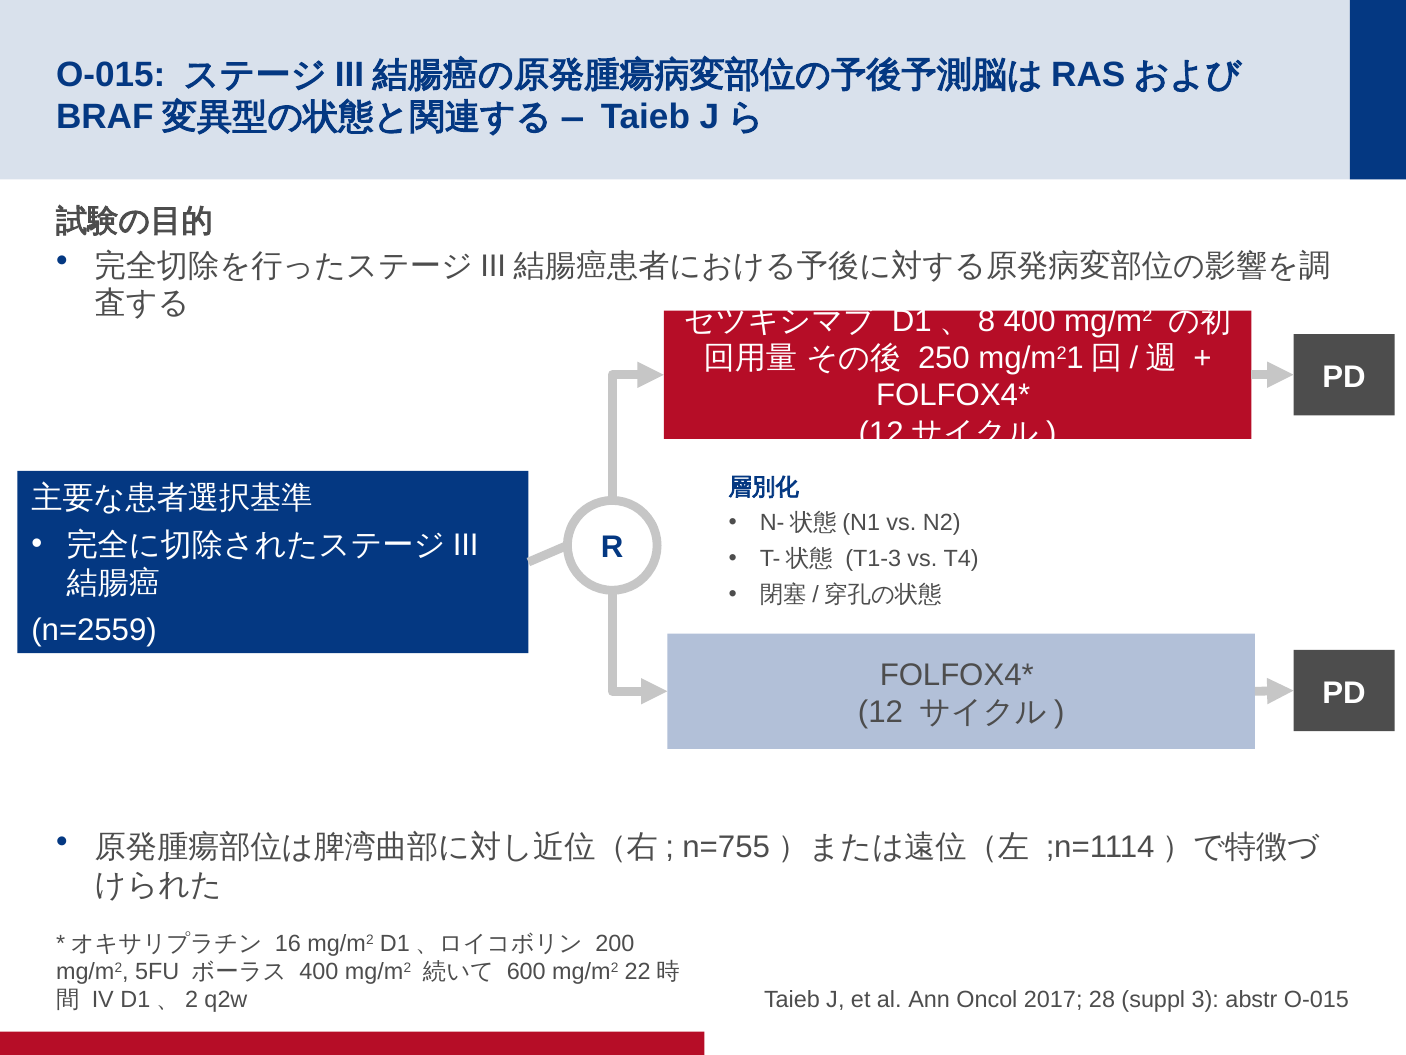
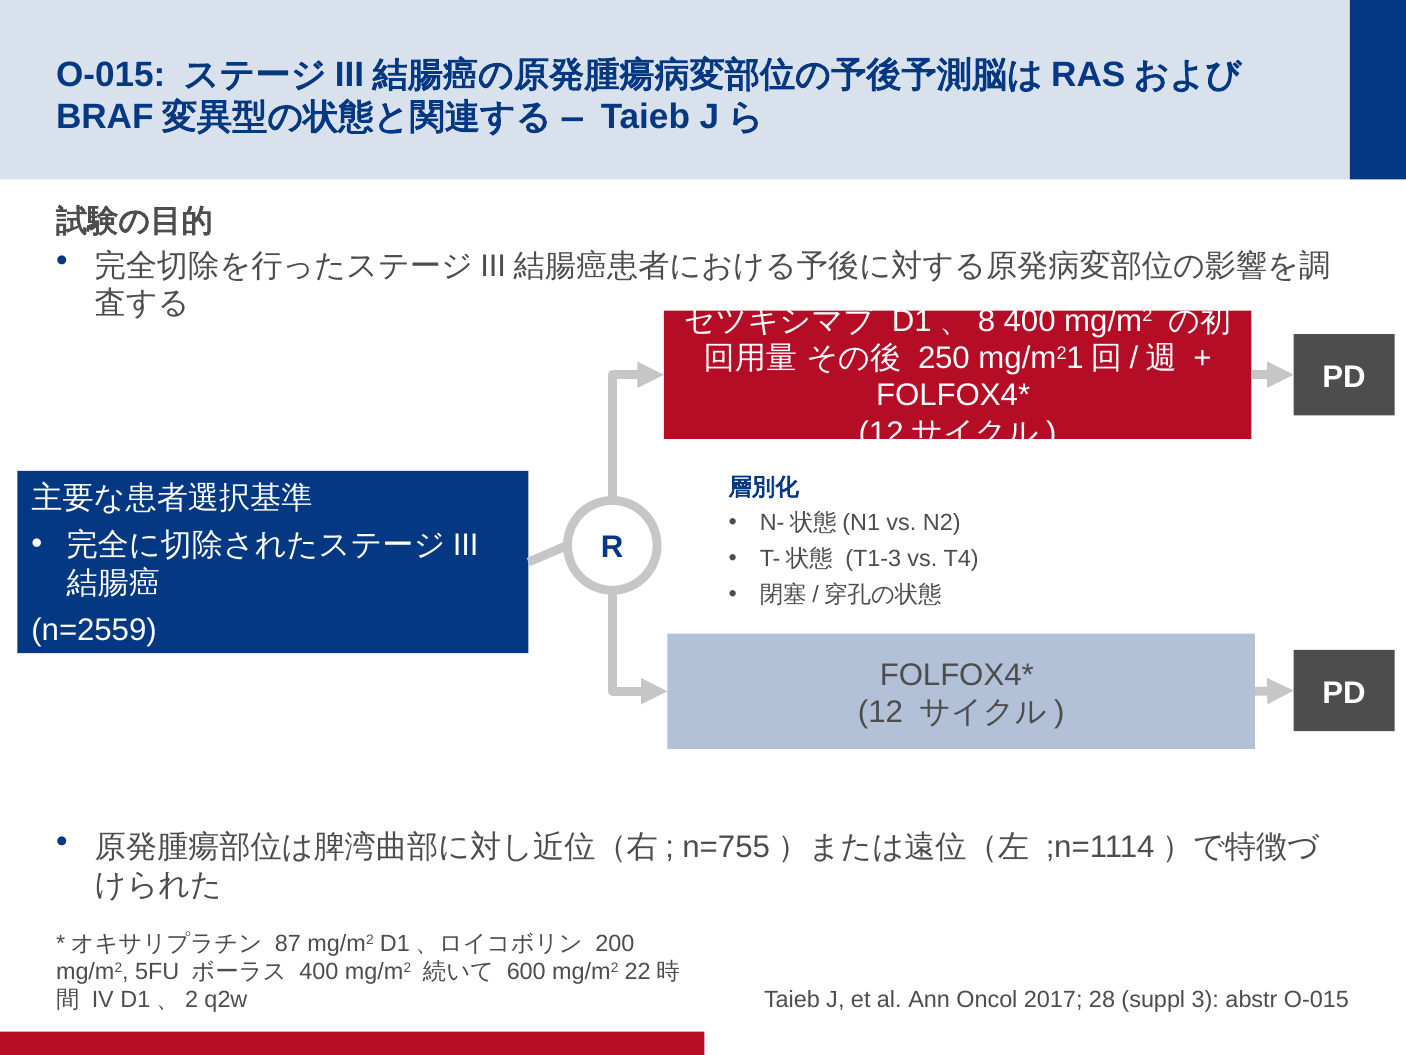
16: 16 -> 87
